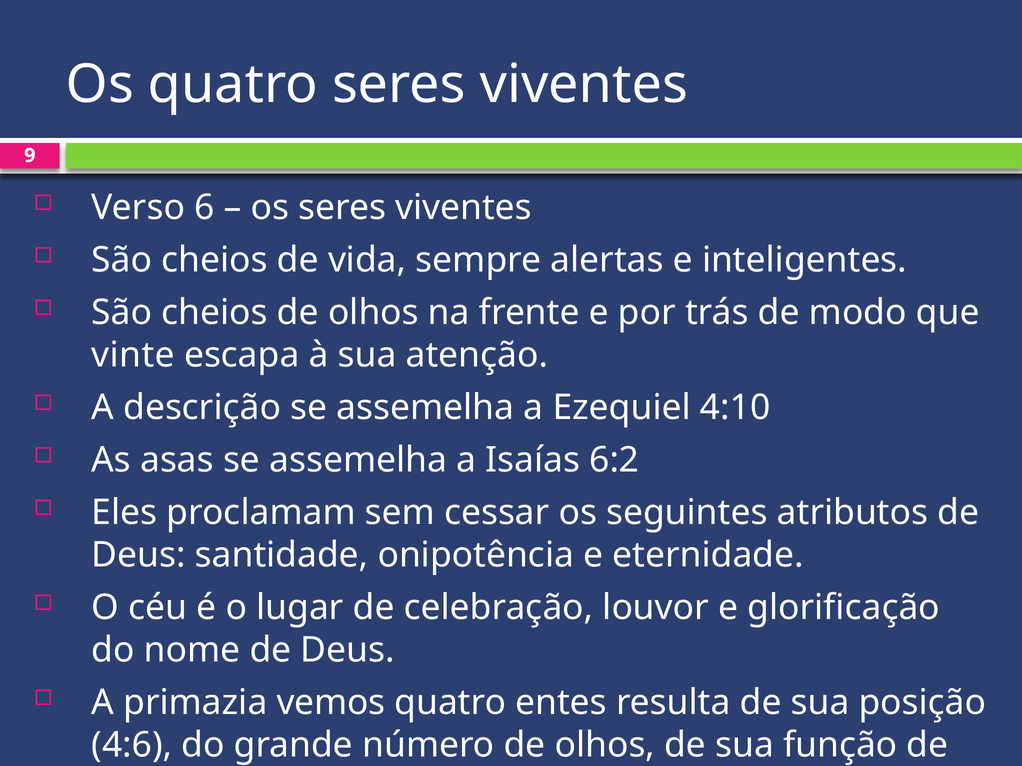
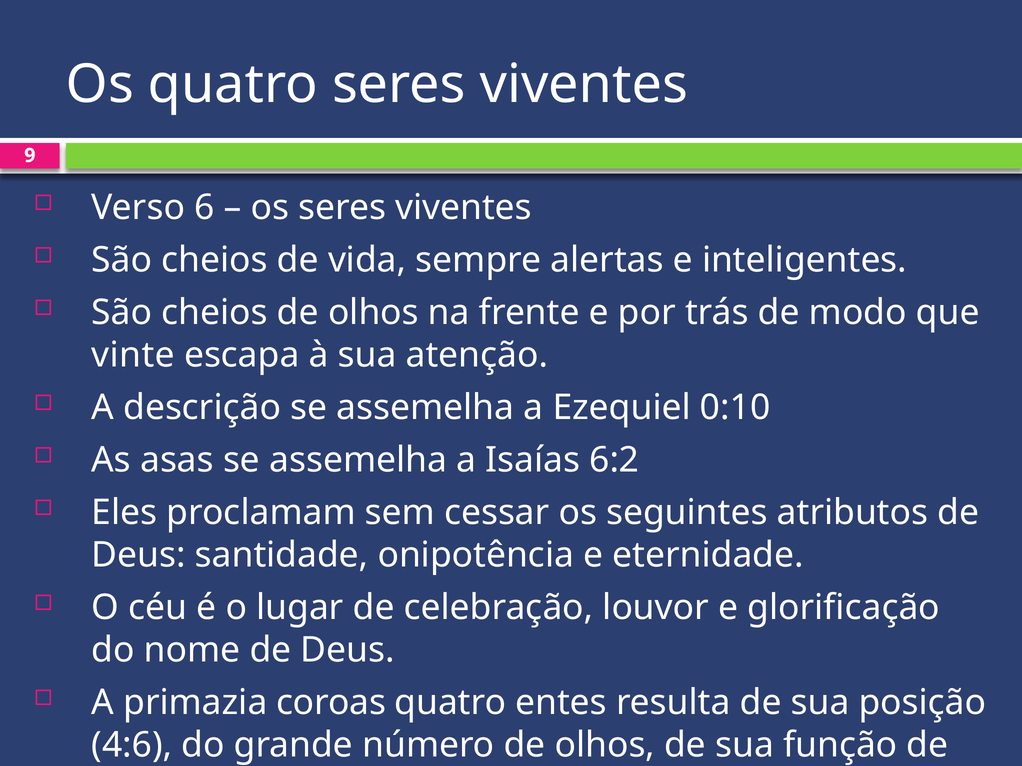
4:10: 4:10 -> 0:10
vemos: vemos -> coroas
